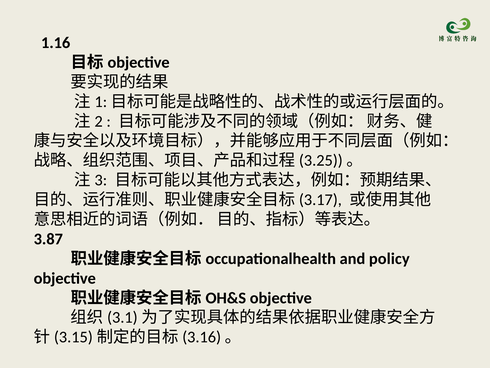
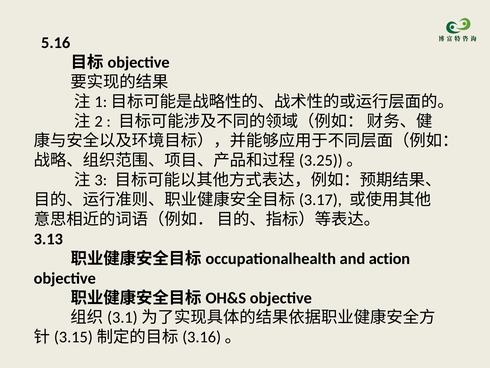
1.16: 1.16 -> 5.16
3.87: 3.87 -> 3.13
policy: policy -> action
